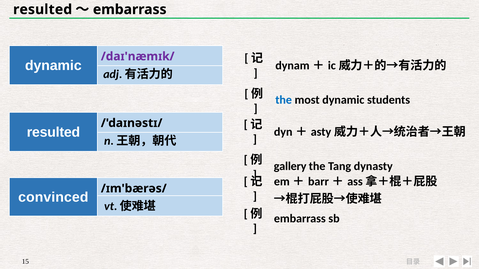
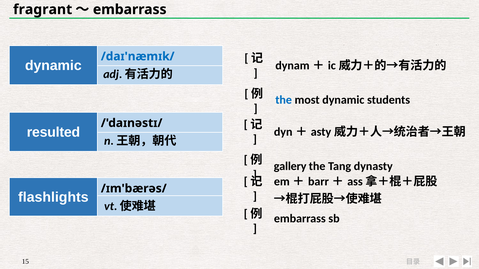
resulted at (43, 10): resulted -> fragrant
/daɪ'næmɪk/ colour: purple -> blue
convinced: convinced -> flashlights
